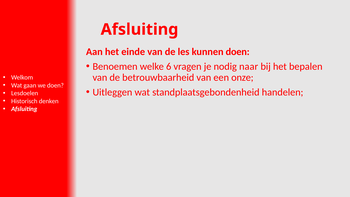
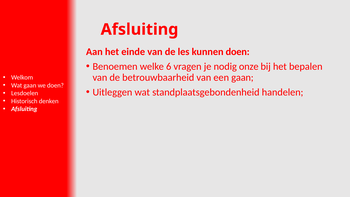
naar: naar -> onze
een onze: onze -> gaan
